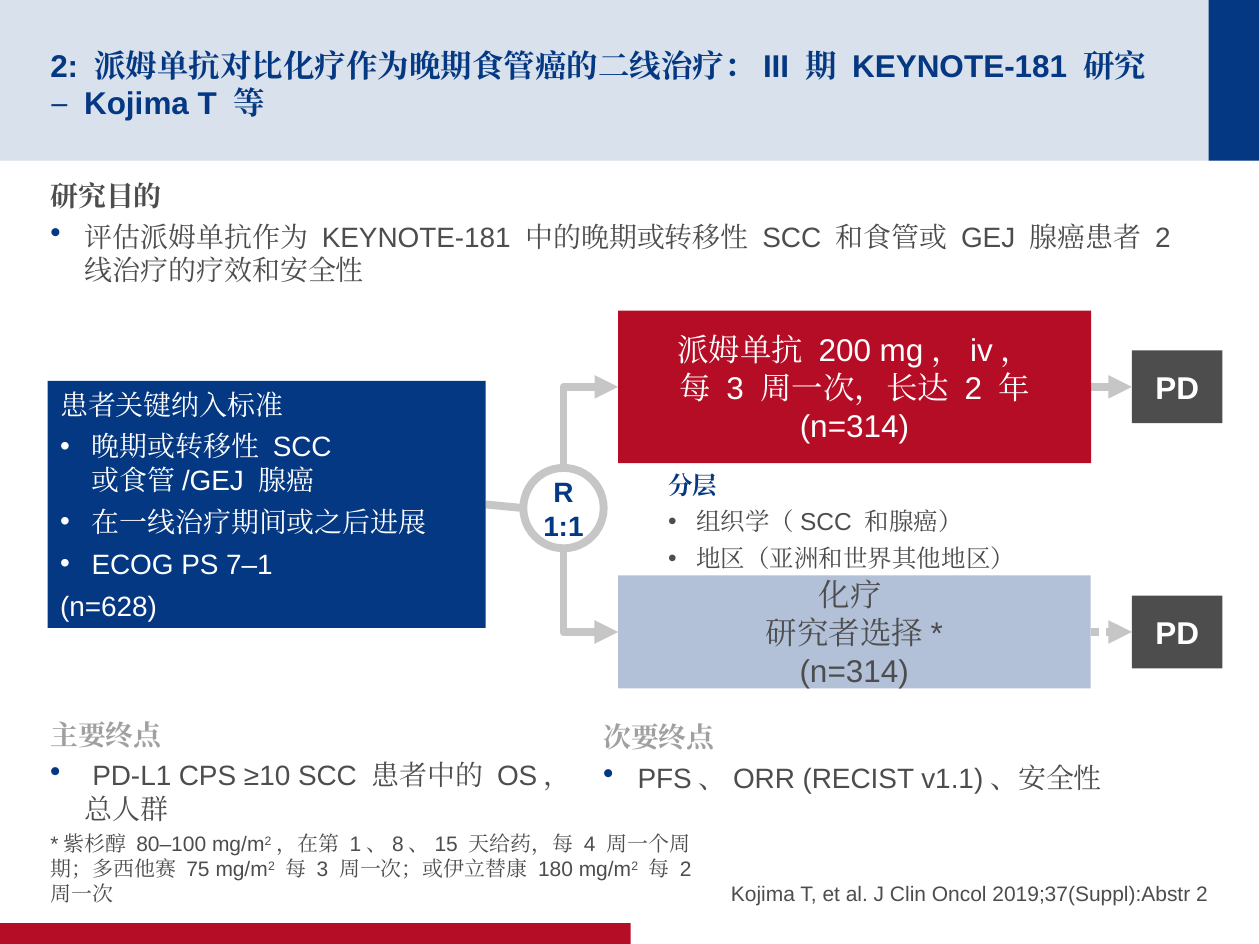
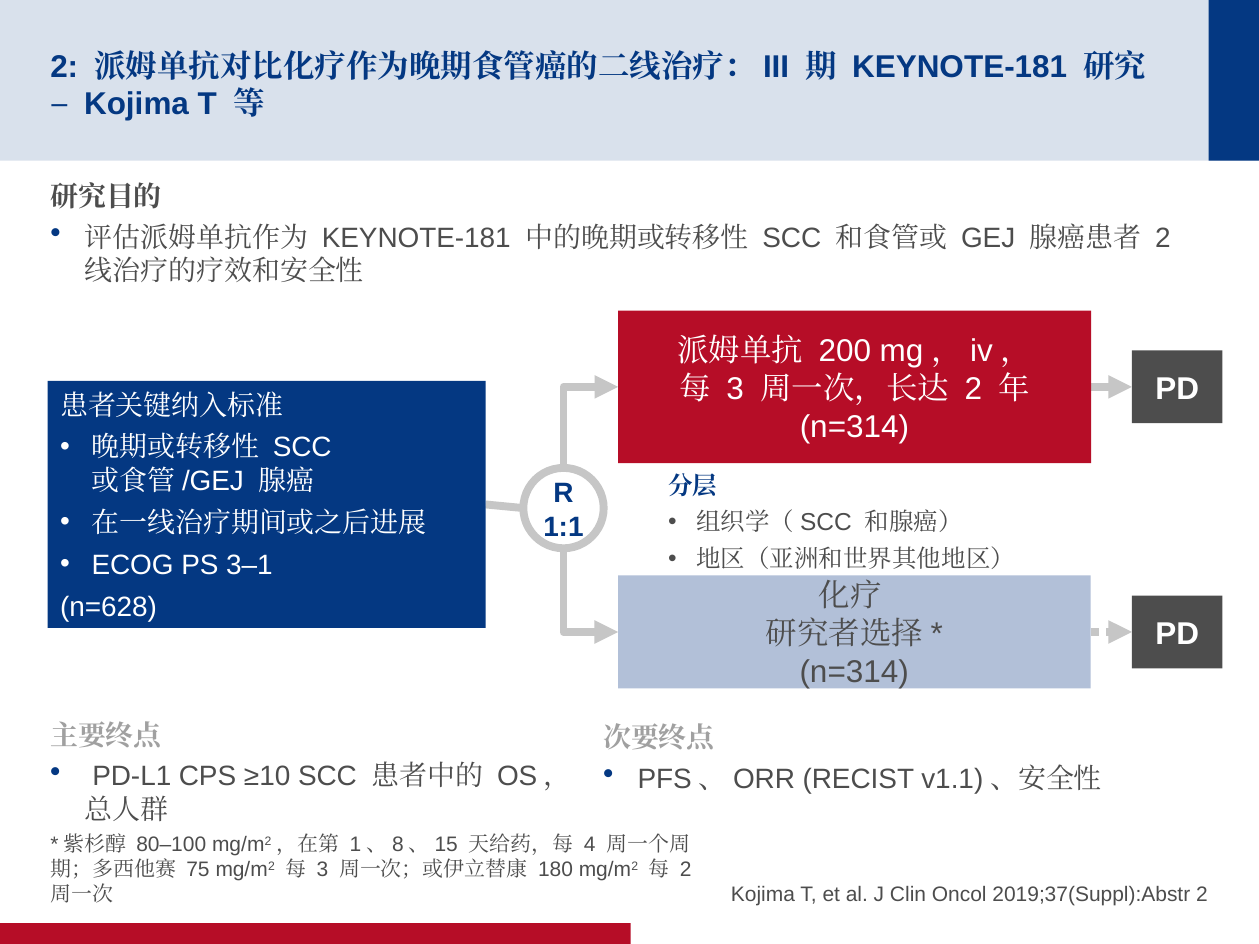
7–1: 7–1 -> 3–1
